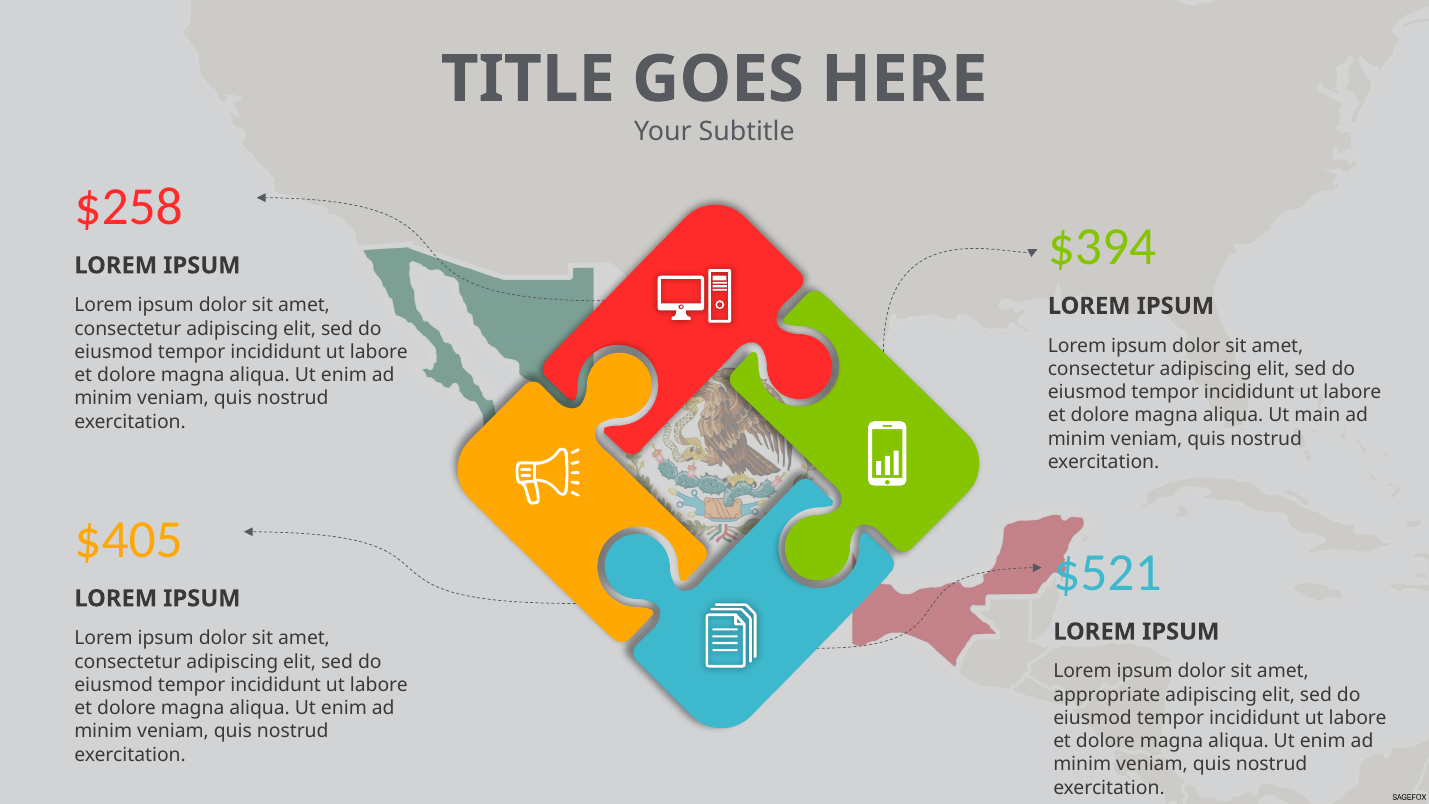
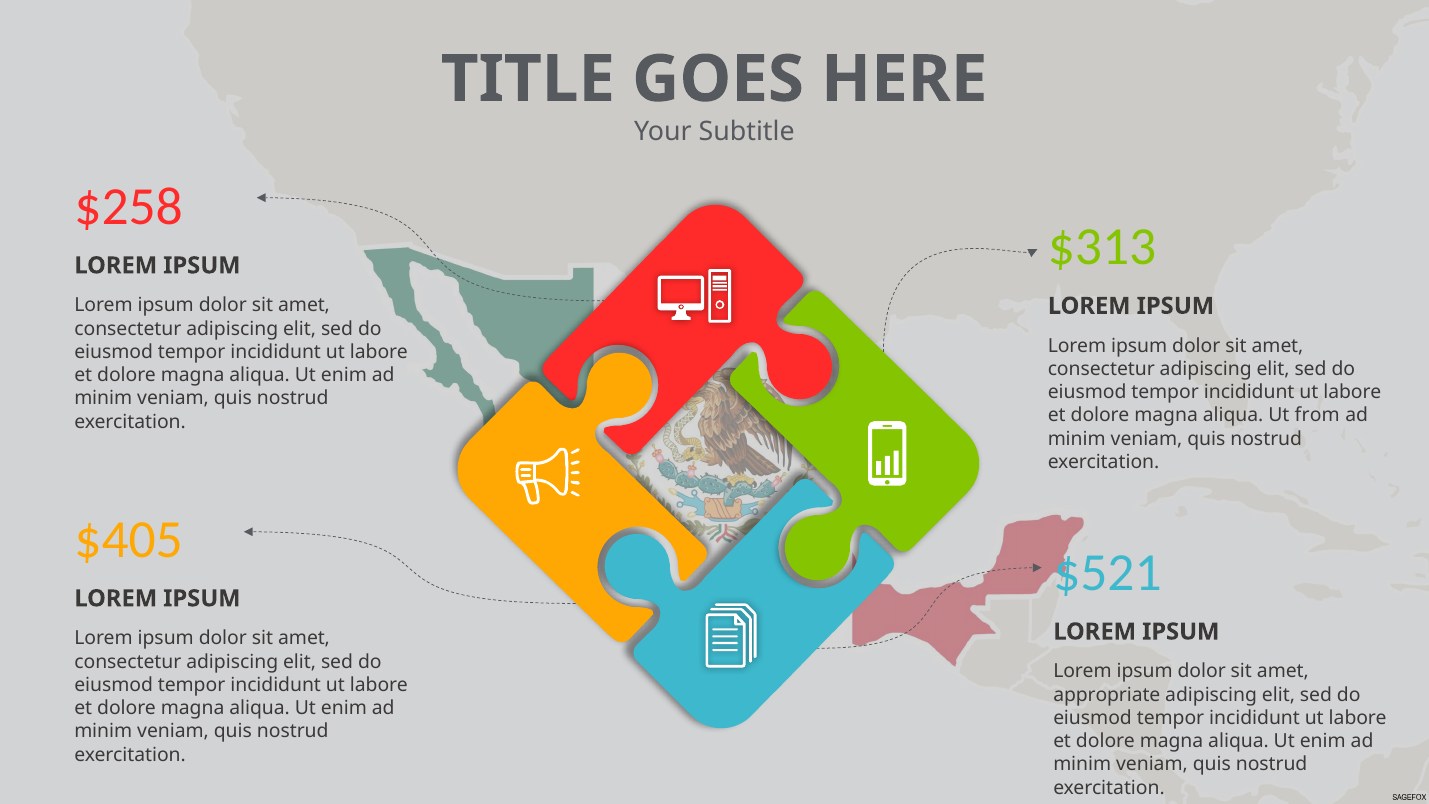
$394: $394 -> $313
main: main -> from
